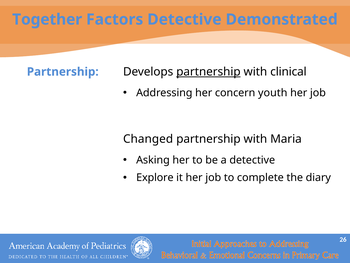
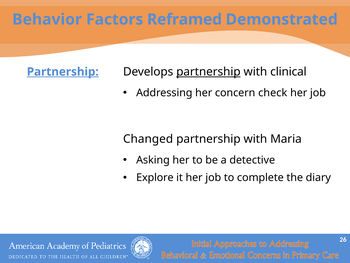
Together: Together -> Behavior
Factors Detective: Detective -> Reframed
Partnership at (63, 72) underline: none -> present
youth: youth -> check
